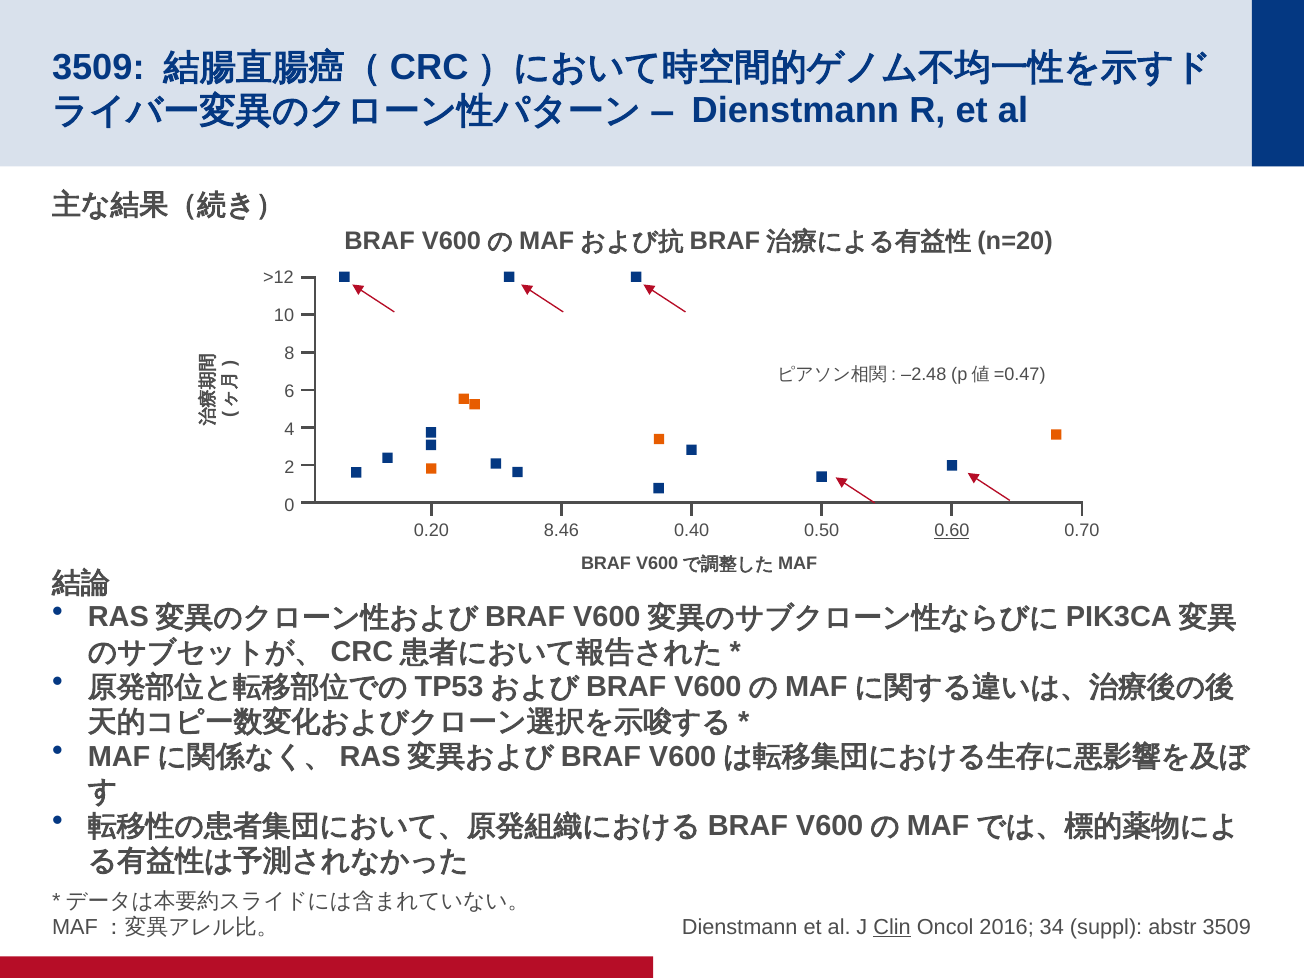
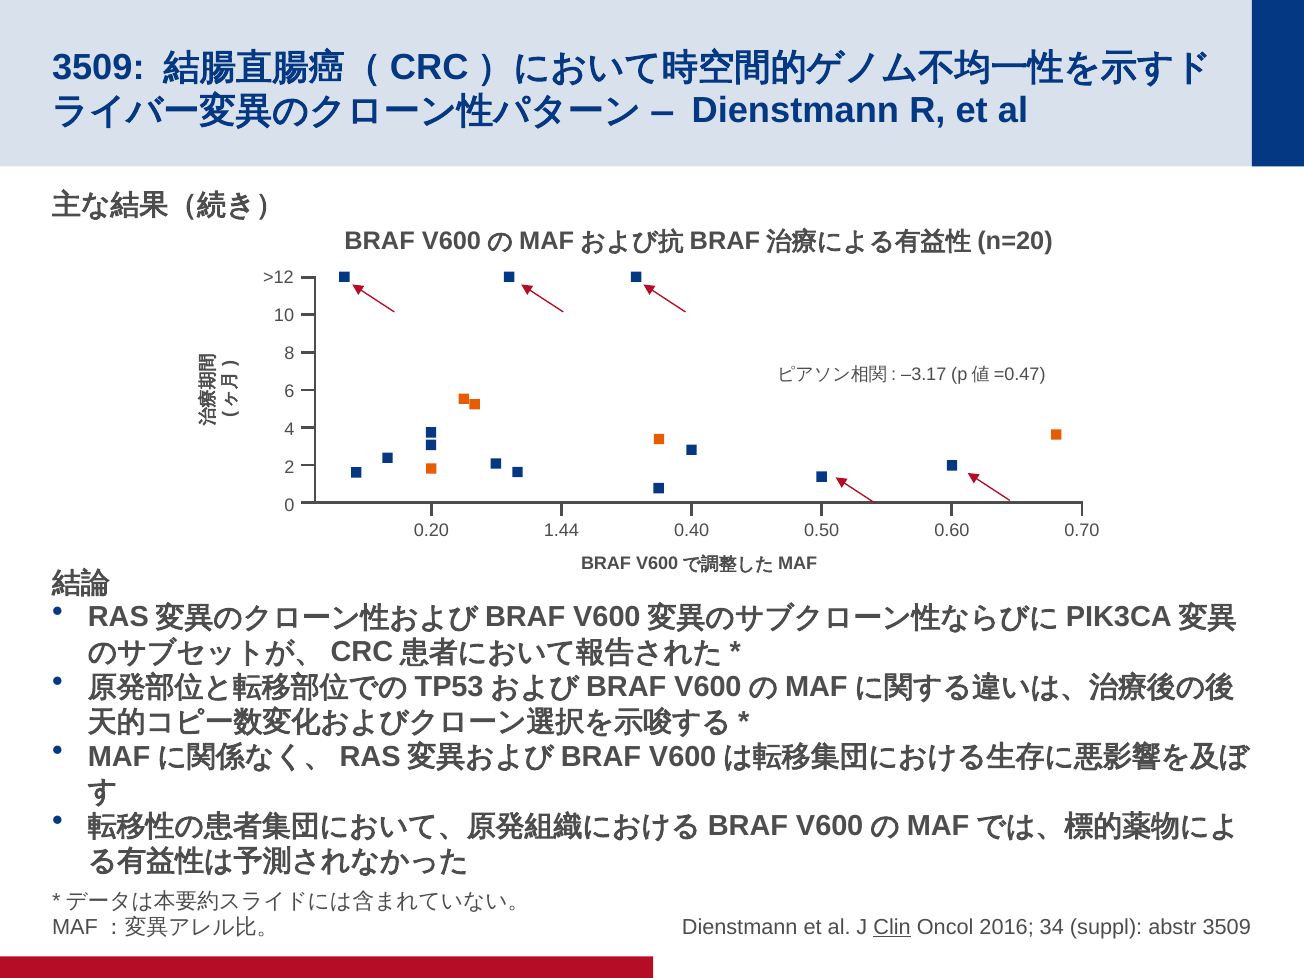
–2.48: –2.48 -> –3.17
8.46: 8.46 -> 1.44
0.60 underline: present -> none
